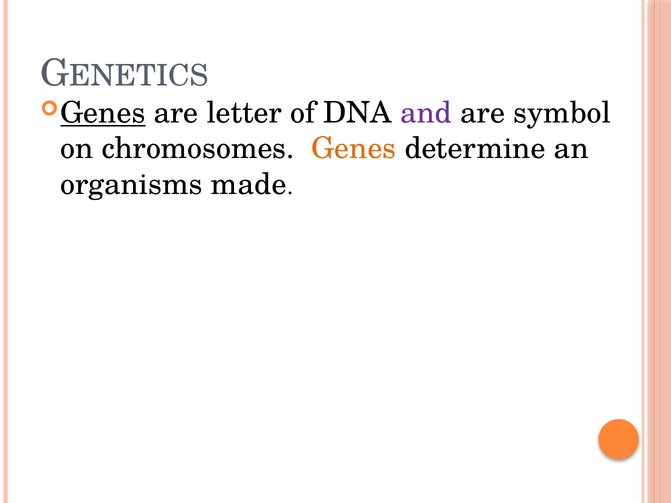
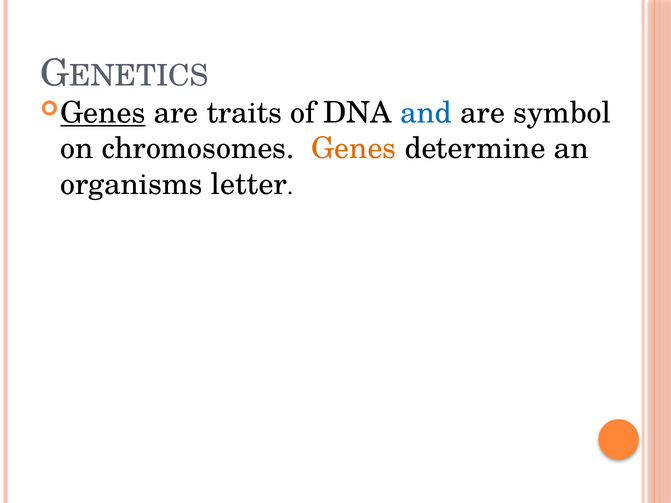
letter: letter -> traits
and colour: purple -> blue
made: made -> letter
